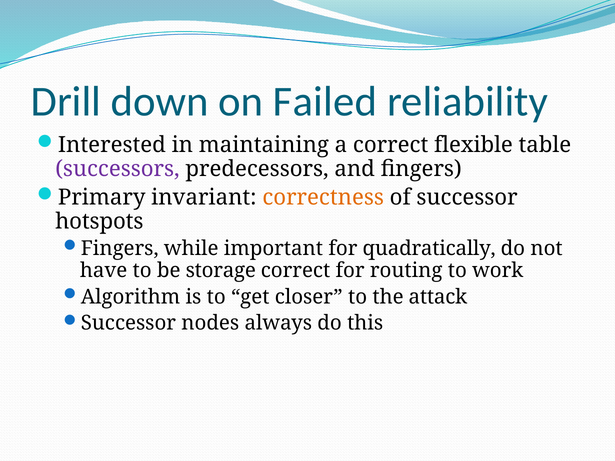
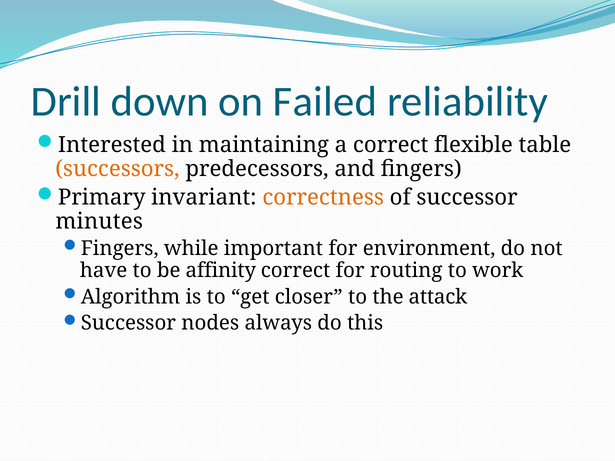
successors colour: purple -> orange
hotspots: hotspots -> minutes
quadratically: quadratically -> environment
storage: storage -> affinity
